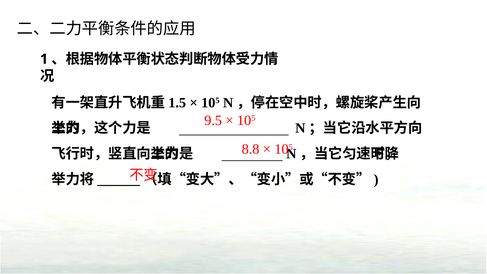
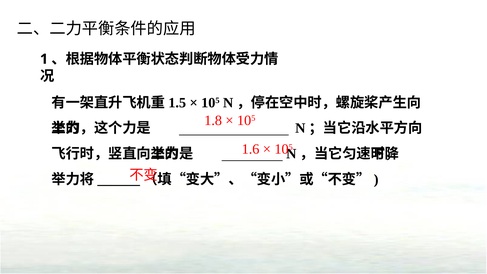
9.5: 9.5 -> 1.8
8.8: 8.8 -> 1.6
